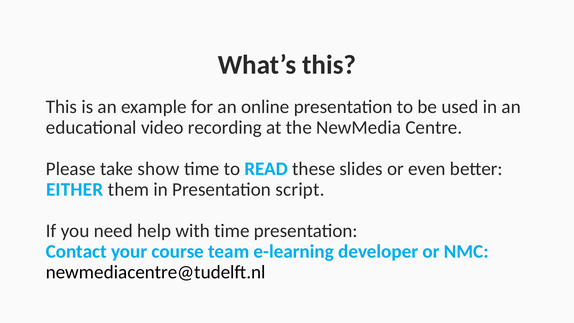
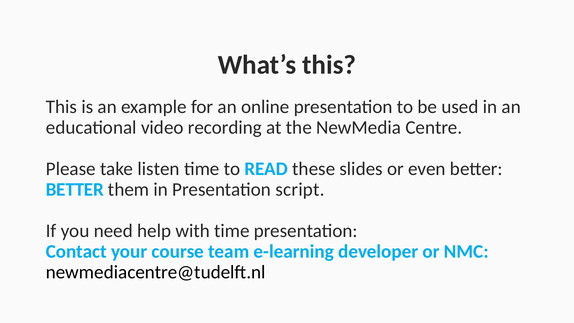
show: show -> listen
EITHER at (75, 189): EITHER -> BETTER
